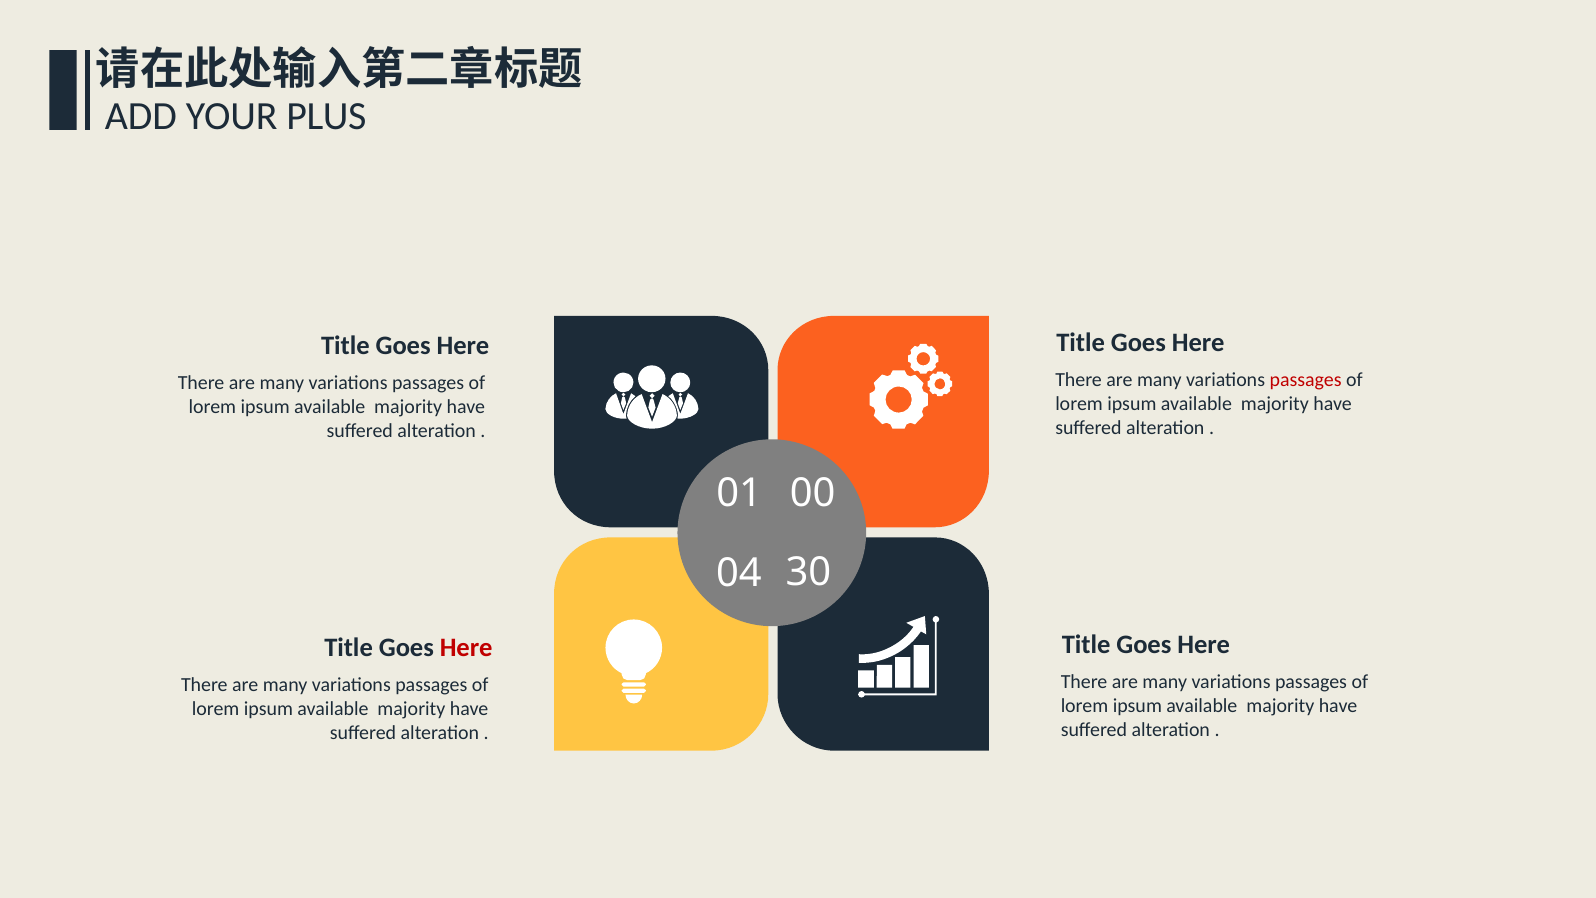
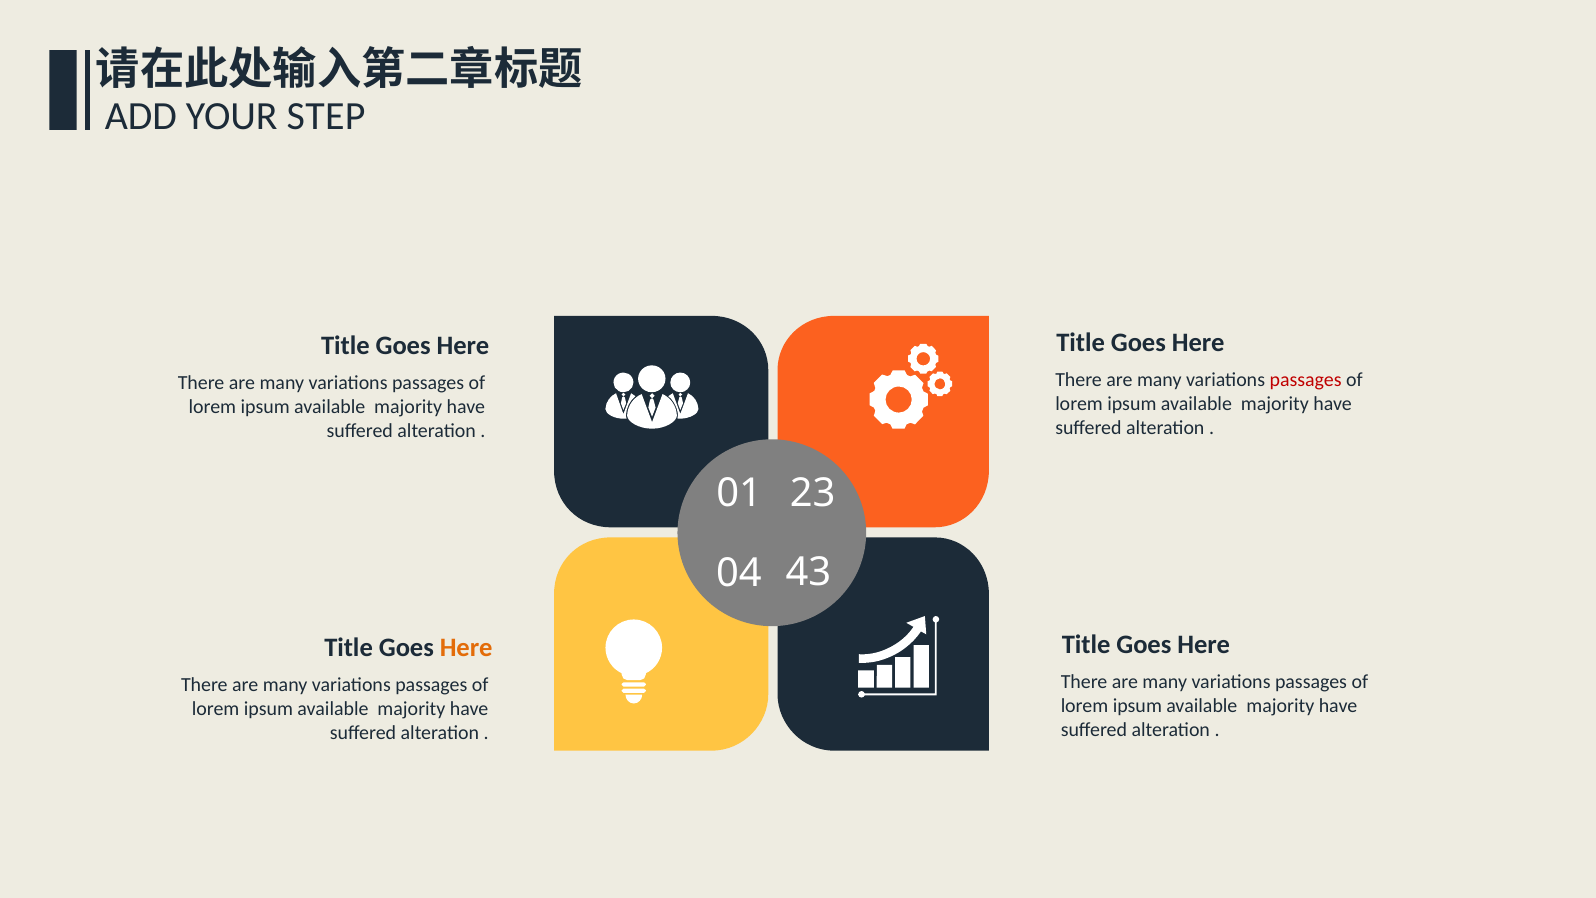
PLUS: PLUS -> STEP
00: 00 -> 23
30: 30 -> 43
Here at (466, 648) colour: red -> orange
